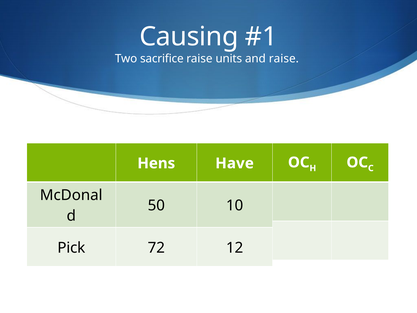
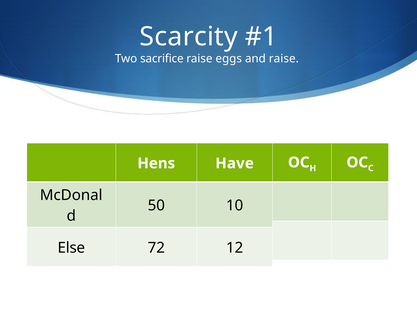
Causing: Causing -> Scarcity
units: units -> eggs
Pick: Pick -> Else
